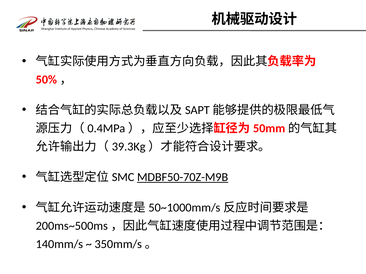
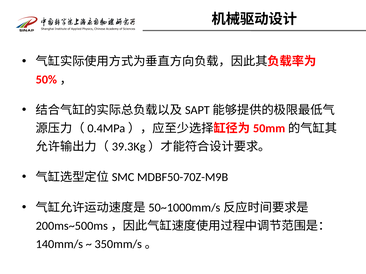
MDBF50-70Z-M9B underline: present -> none
